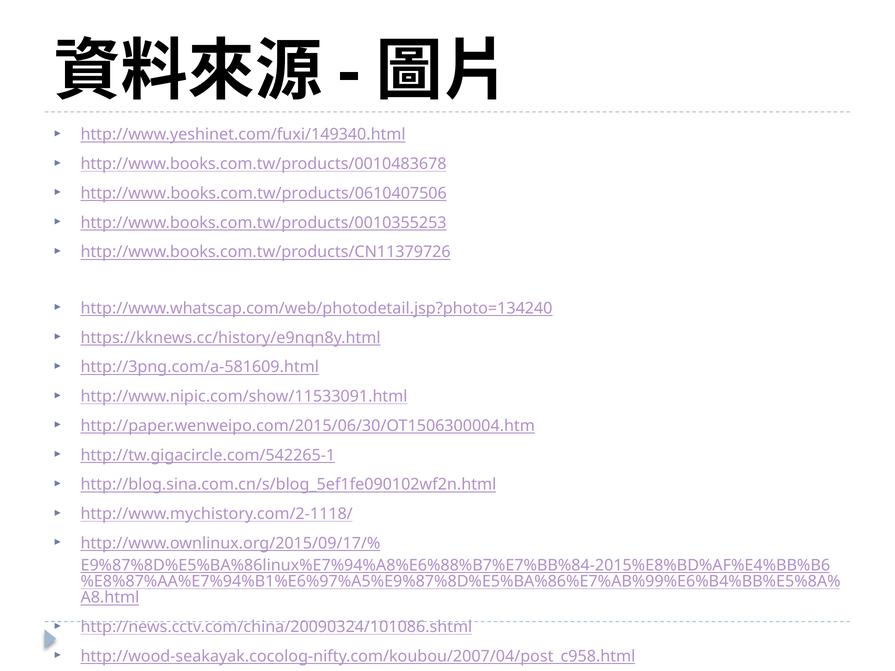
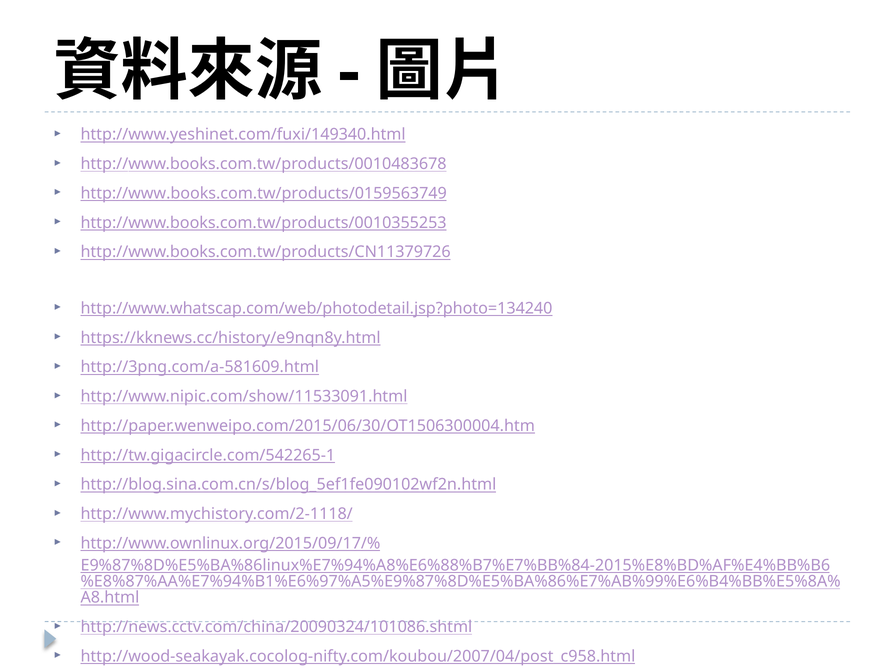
http://www.books.com.tw/products/0610407506: http://www.books.com.tw/products/0610407506 -> http://www.books.com.tw/products/0159563749
